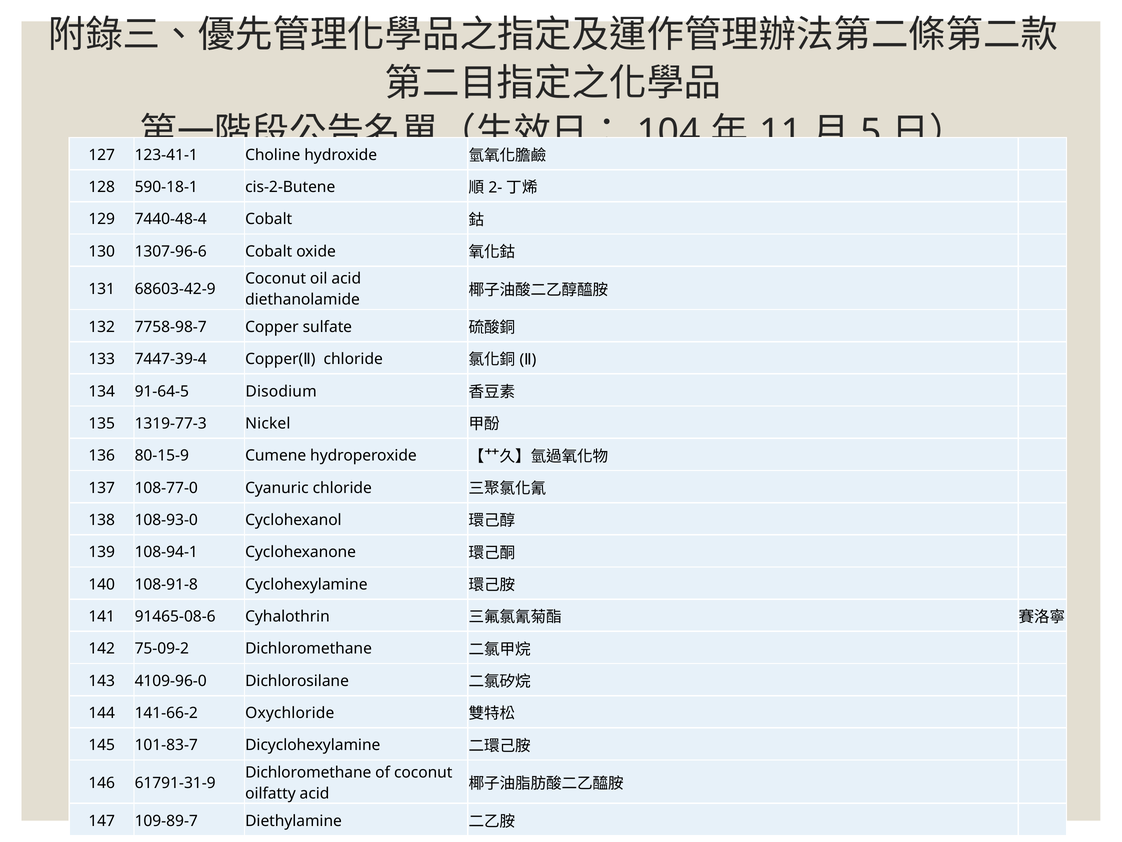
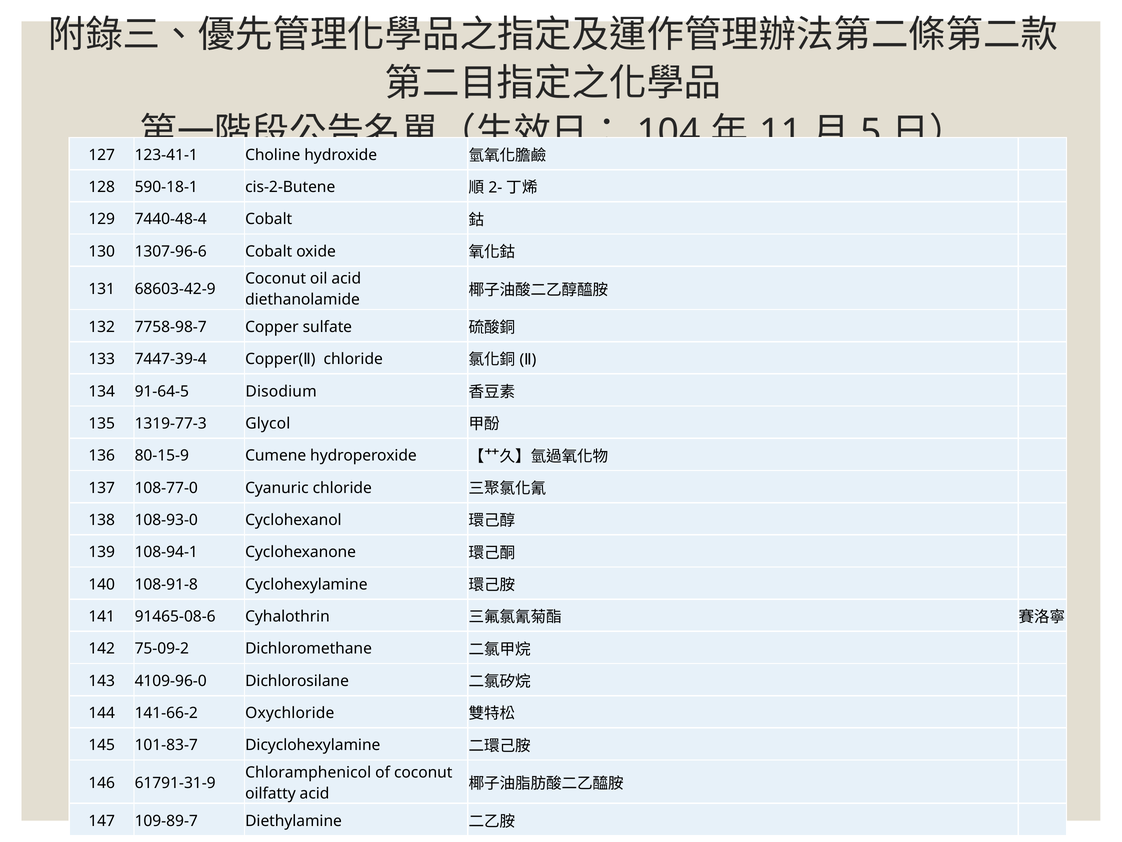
Nickel: Nickel -> Glycol
Dichloromethane at (308, 772): Dichloromethane -> Chloramphenicol
